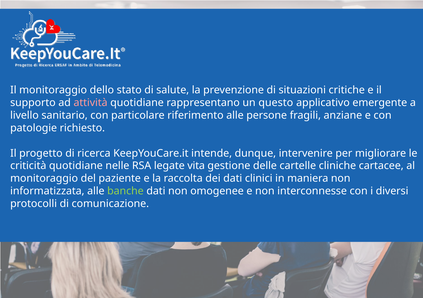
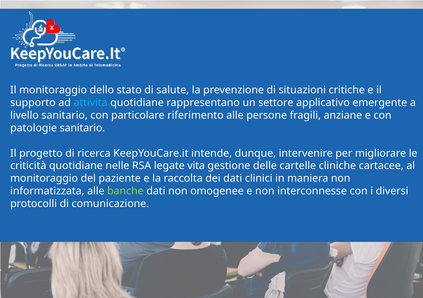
attività colour: pink -> light blue
questo: questo -> settore
patologie richiesto: richiesto -> sanitario
